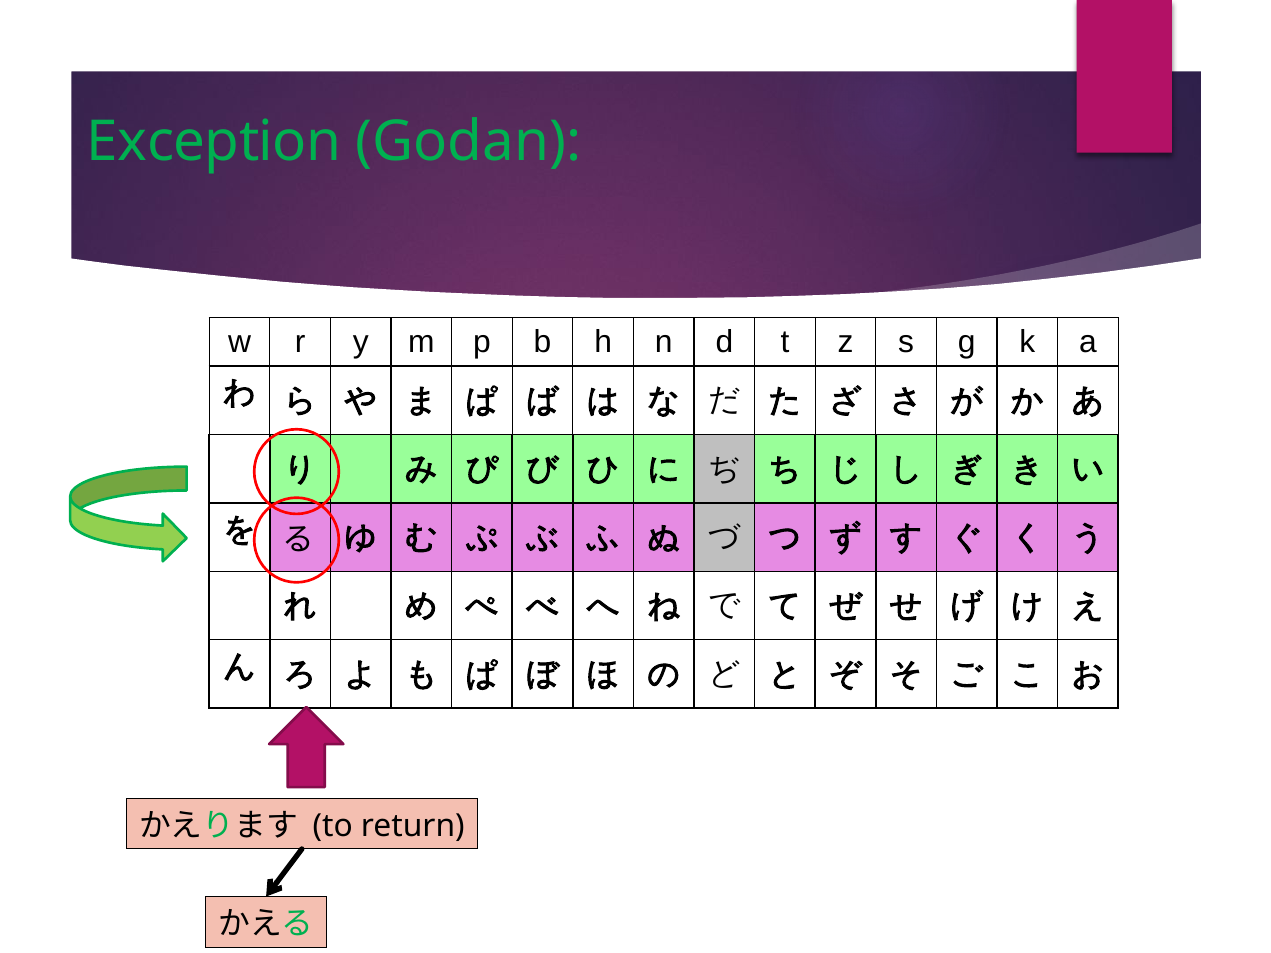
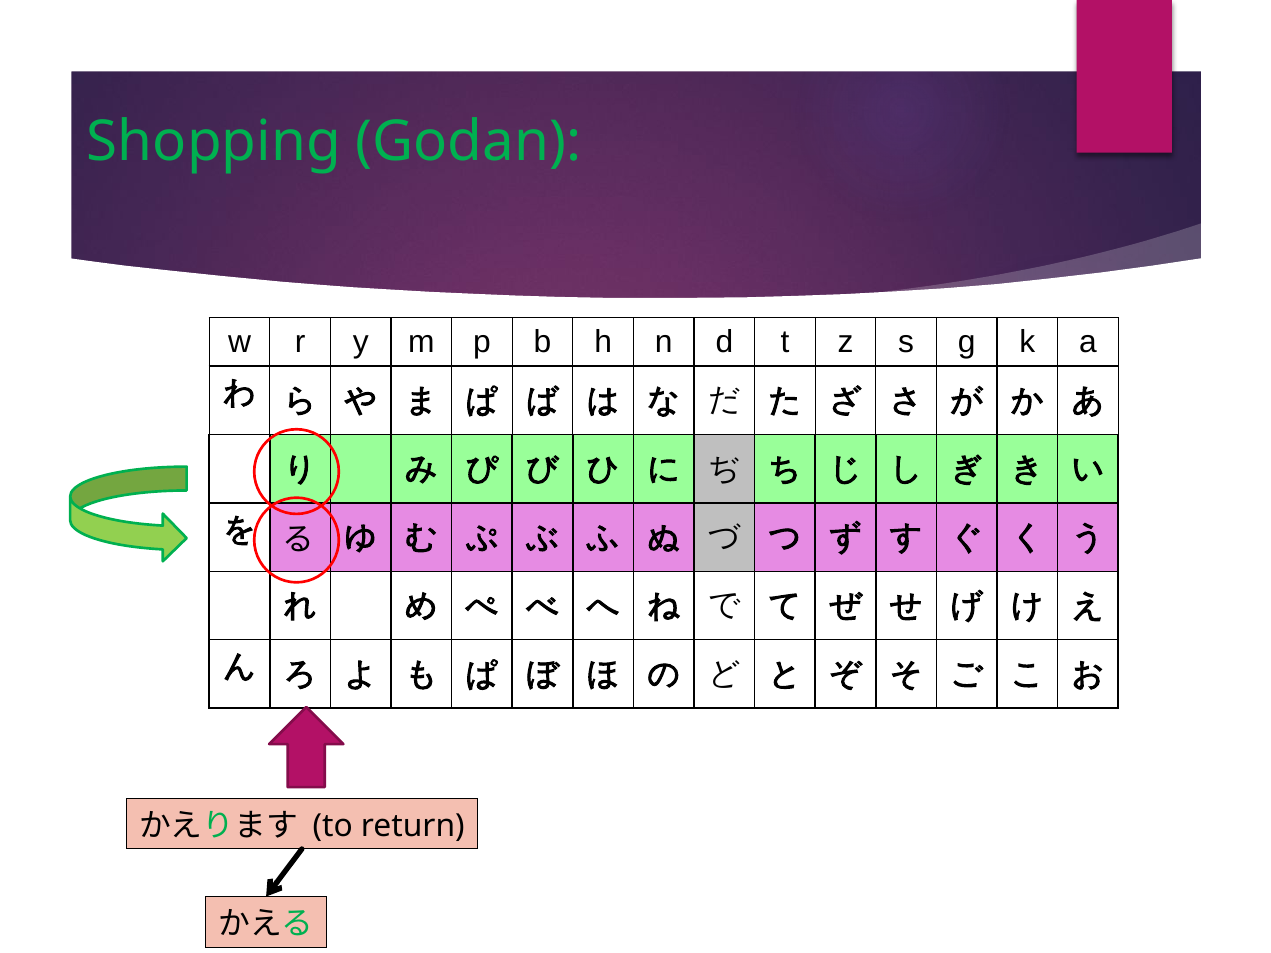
Exception: Exception -> Shopping
